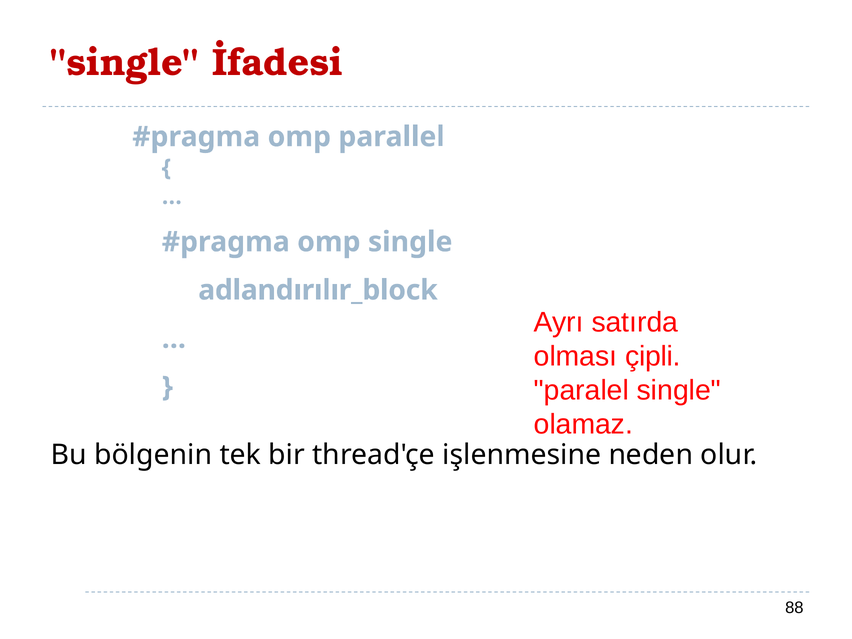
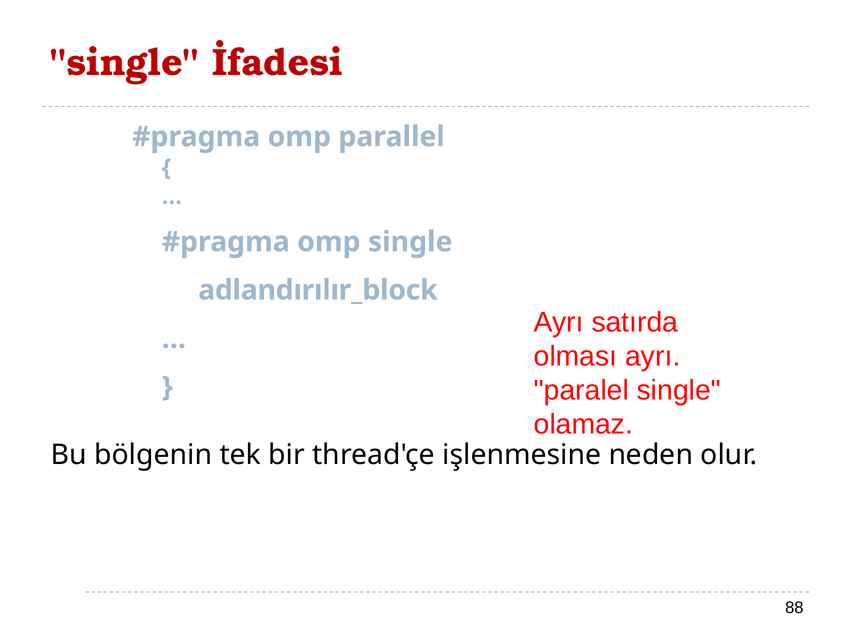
olması çipli: çipli -> ayrı
